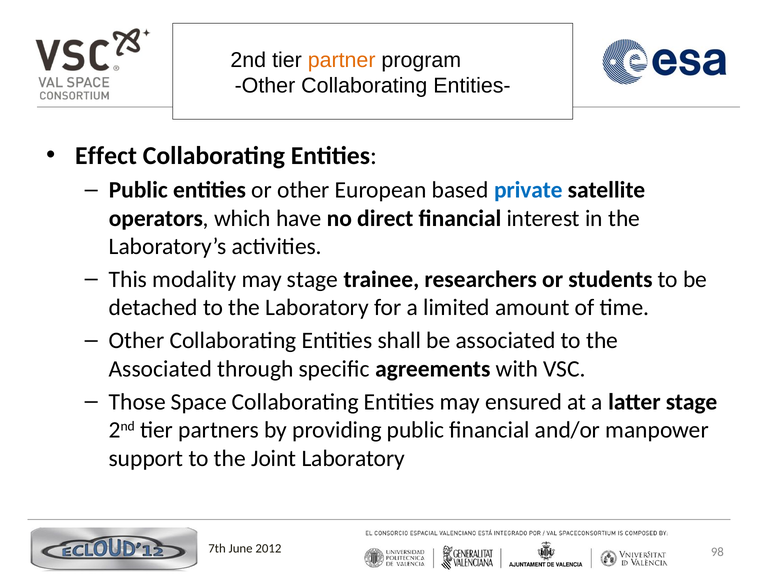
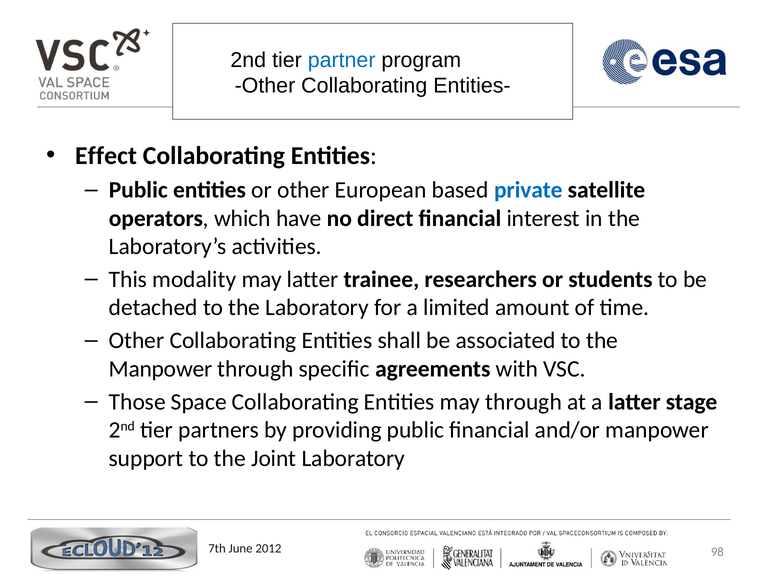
partner colour: orange -> blue
may stage: stage -> latter
Associated at (160, 369): Associated -> Manpower
may ensured: ensured -> through
